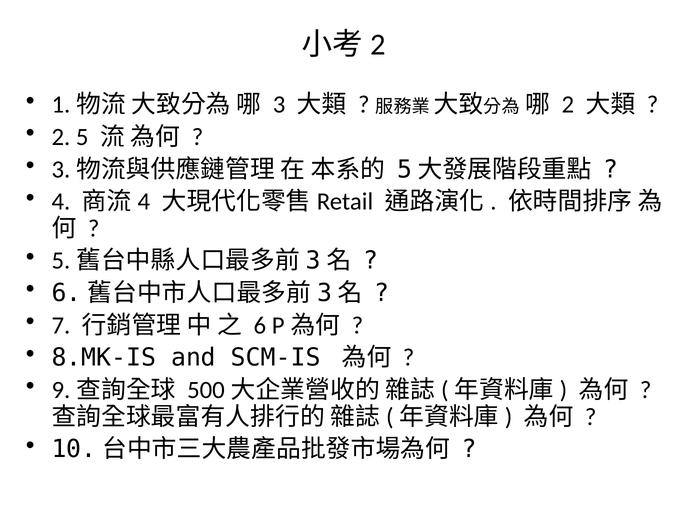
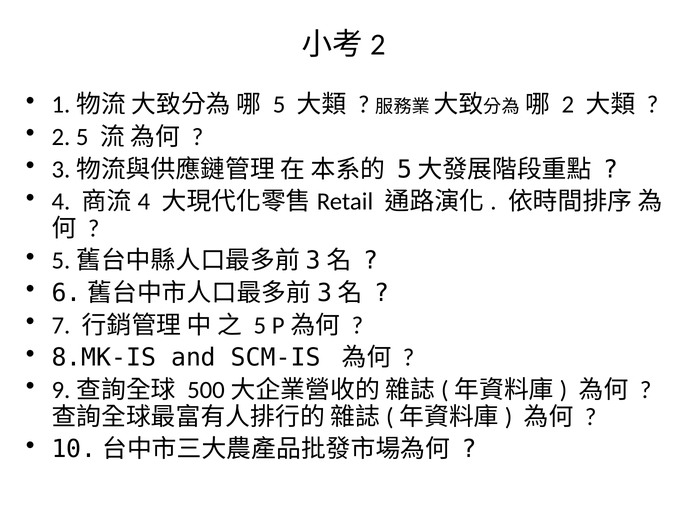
3 at (279, 105): 3 -> 5
6 at (260, 325): 6 -> 5
